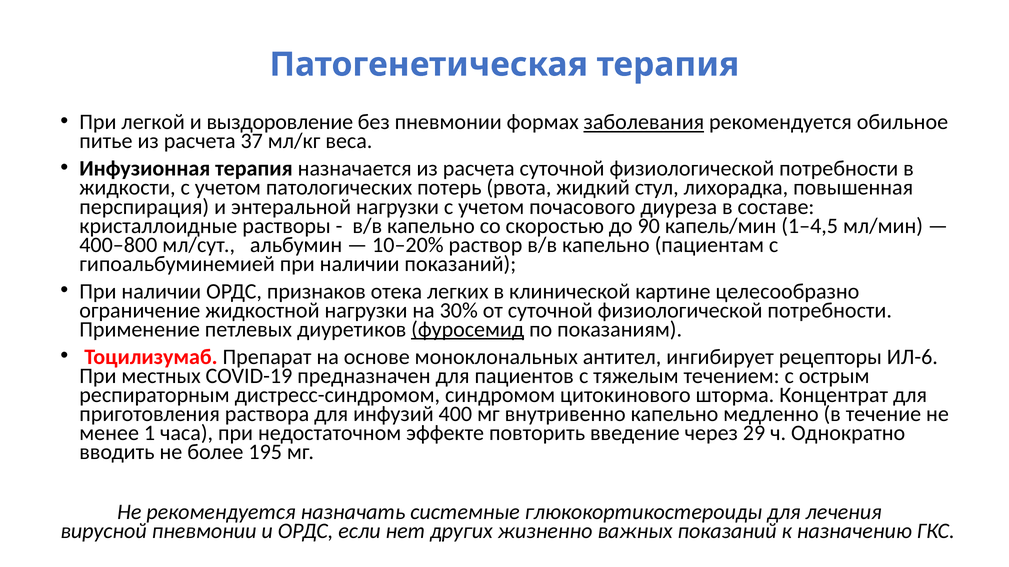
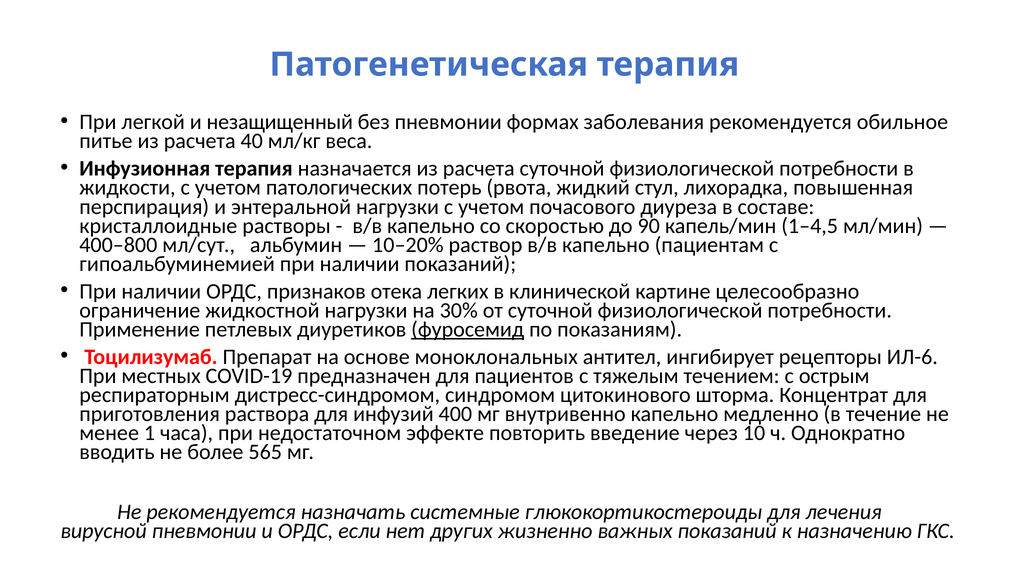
выздоровление: выздоровление -> незащищенный
заболевания underline: present -> none
37: 37 -> 40
29: 29 -> 10
195: 195 -> 565
